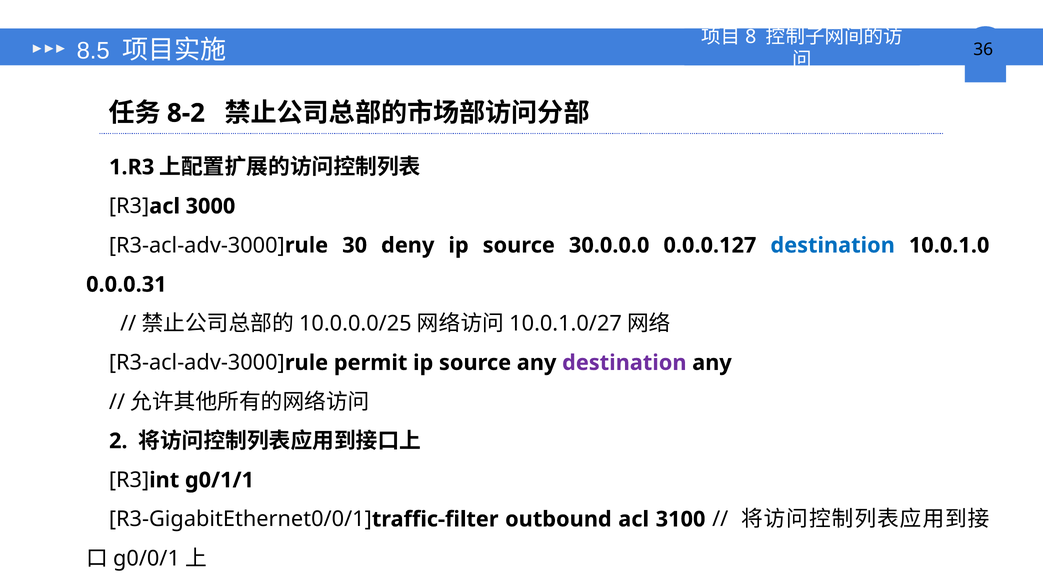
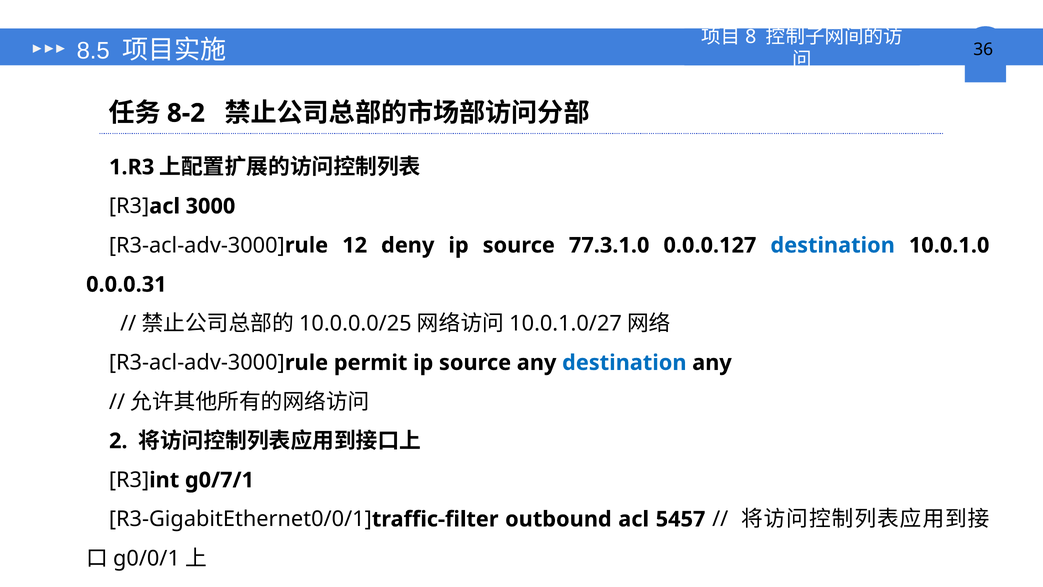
30: 30 -> 12
30.0.0.0: 30.0.0.0 -> 77.3.1.0
destination at (624, 362) colour: purple -> blue
g0/1/1: g0/1/1 -> g0/7/1
3100: 3100 -> 5457
